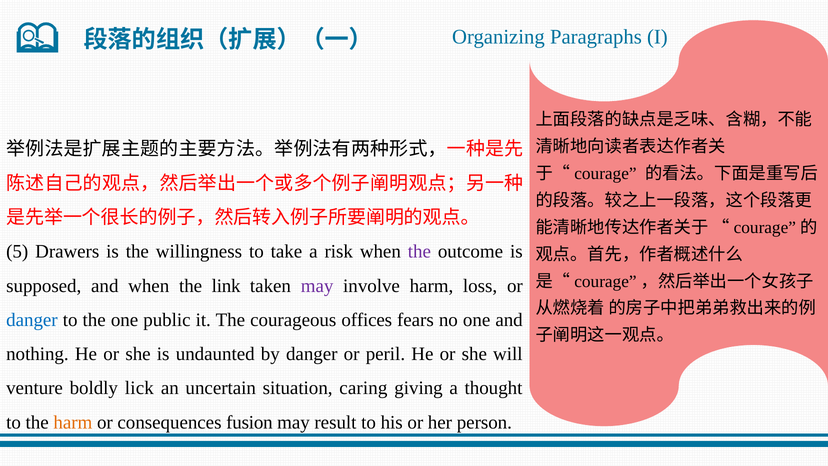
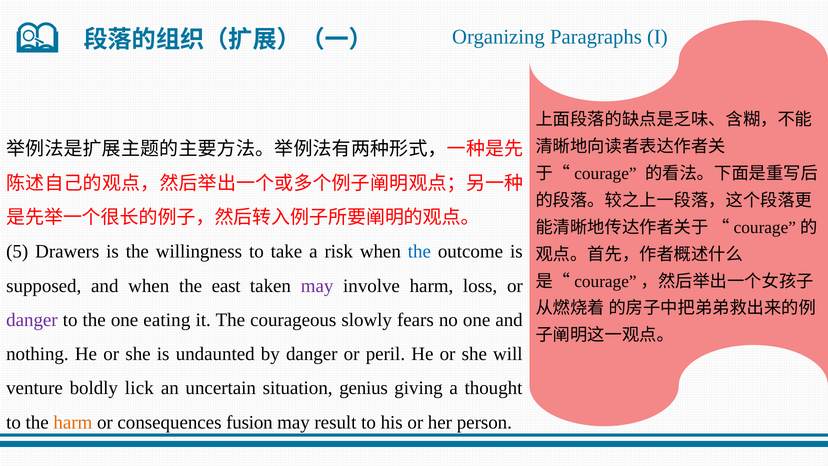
the at (419, 251) colour: purple -> blue
link: link -> east
danger at (32, 320) colour: blue -> purple
public: public -> eating
offices: offices -> slowly
caring: caring -> genius
